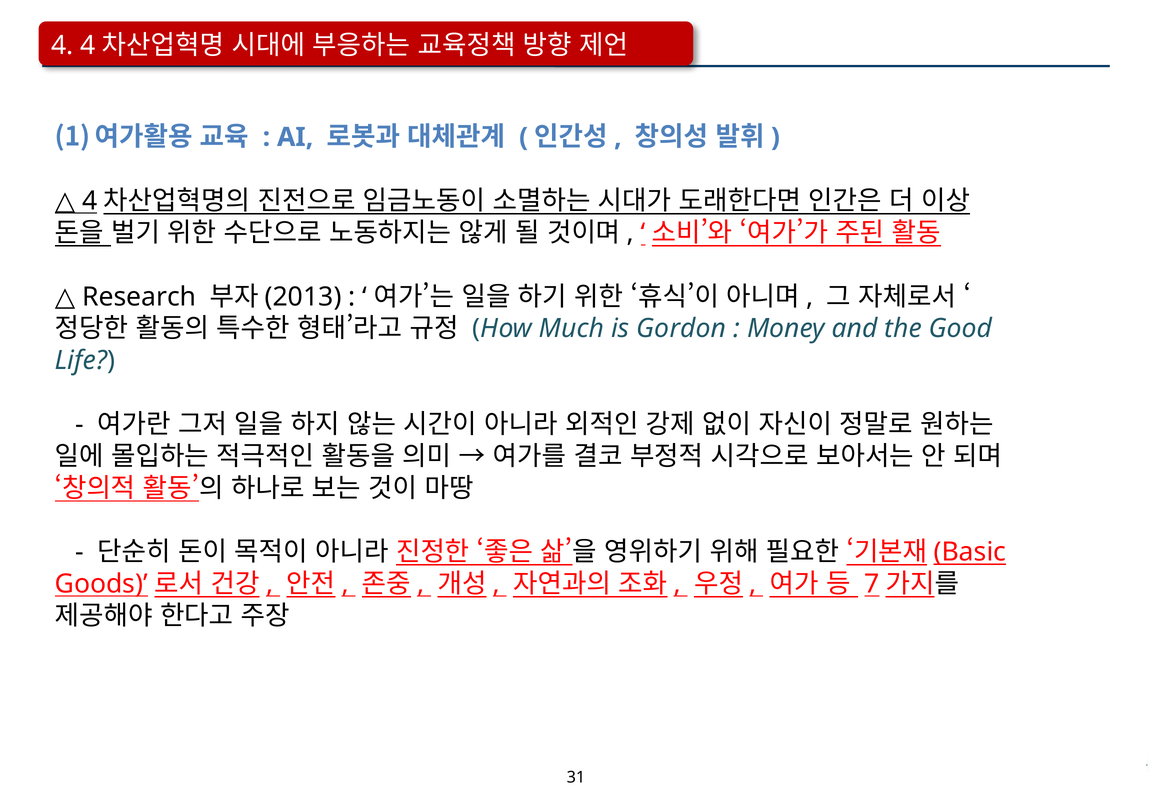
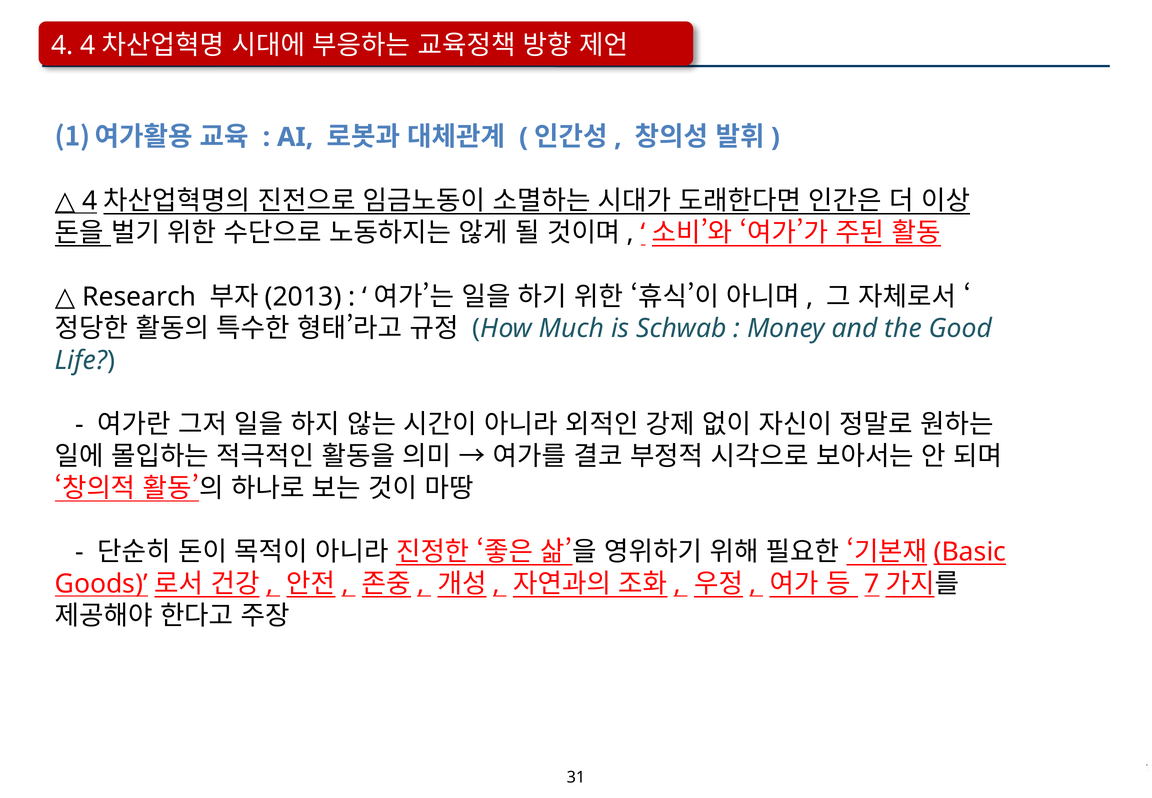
Gordon: Gordon -> Schwab
